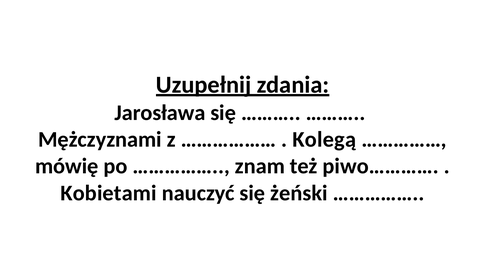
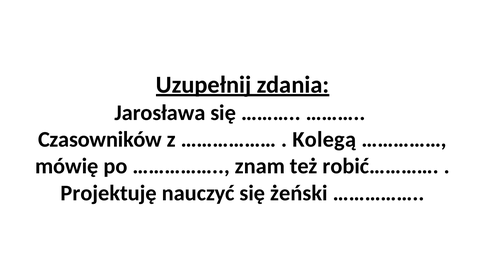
Mężczyznami: Mężczyznami -> Czasowników
piwo…………: piwo………… -> robić…………
Kobietami: Kobietami -> Projektuję
